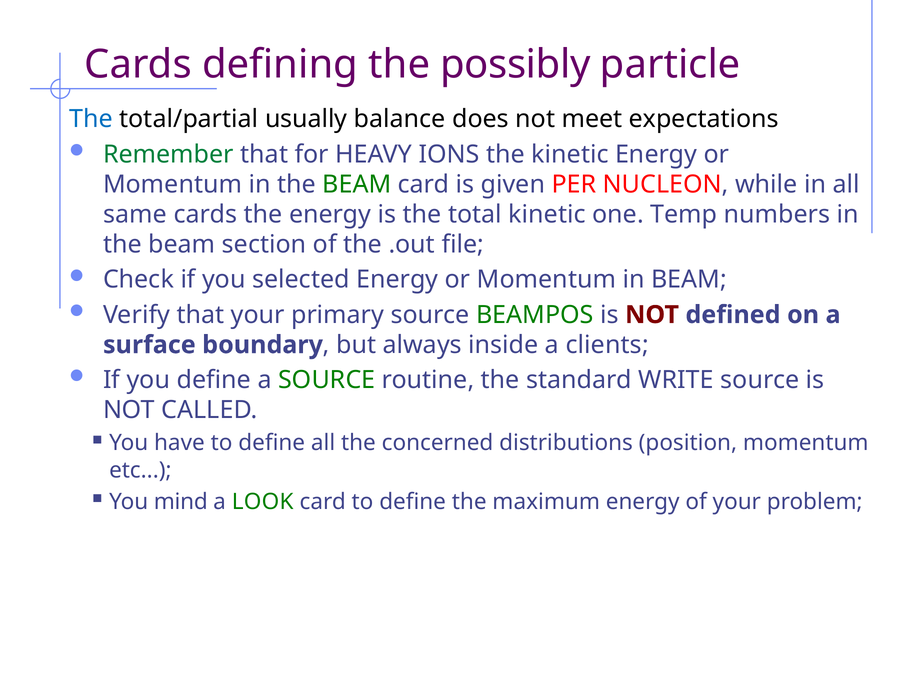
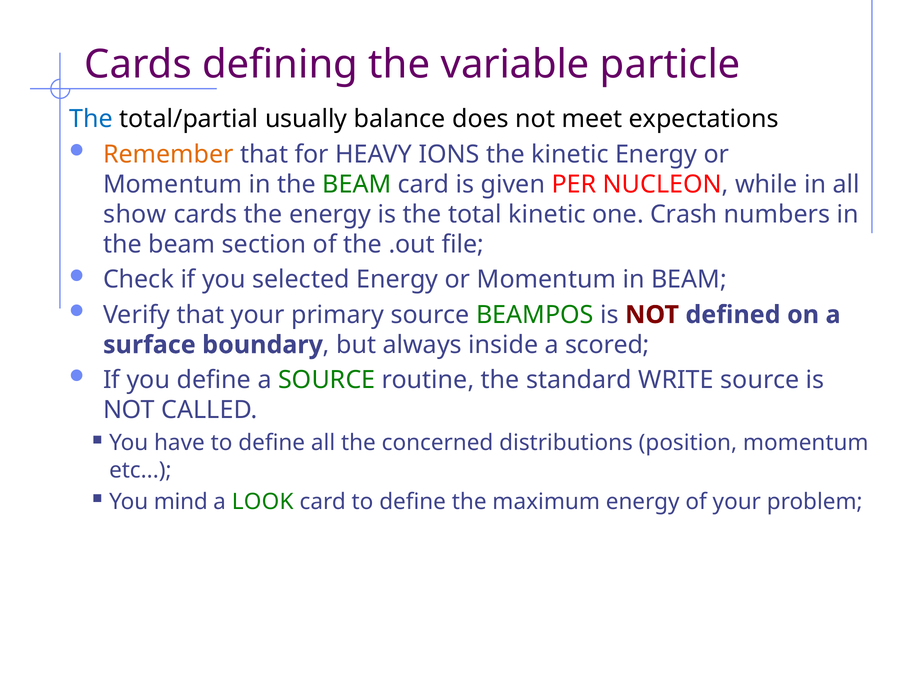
possibly: possibly -> variable
Remember colour: green -> orange
same: same -> show
Temp: Temp -> Crash
clients: clients -> scored
